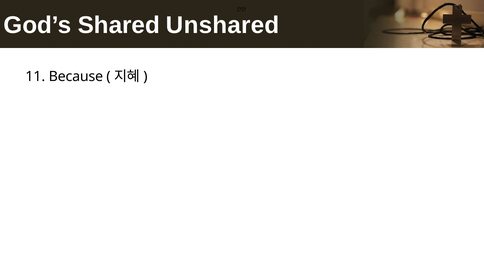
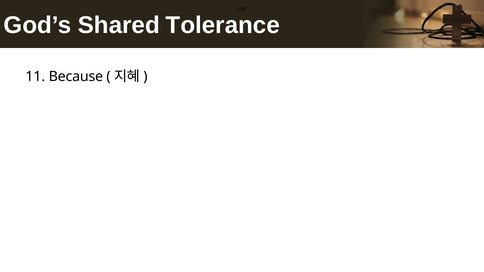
Unshared: Unshared -> Tolerance
